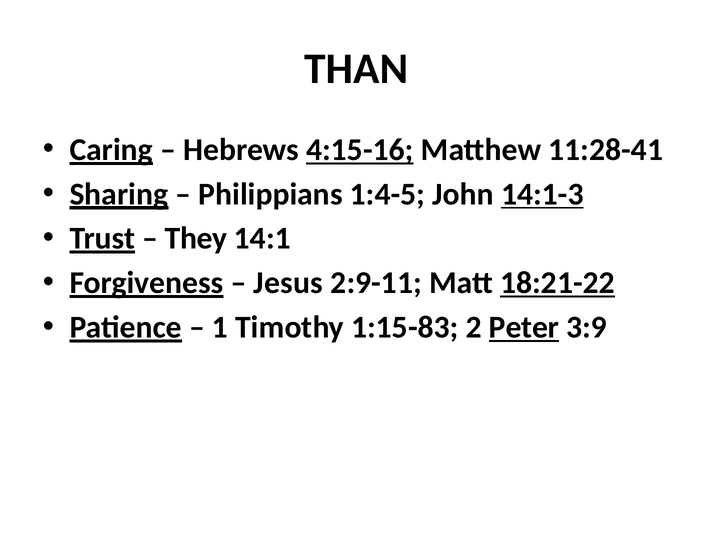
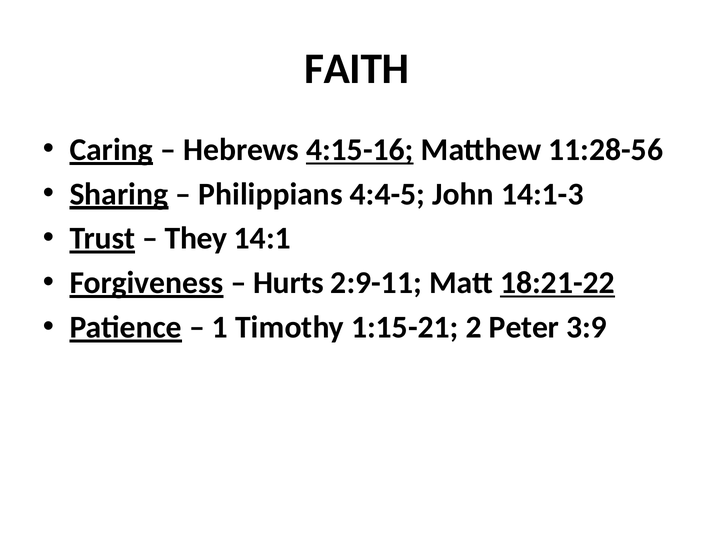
THAN: THAN -> FAITH
11:28-41: 11:28-41 -> 11:28-56
1:4-5: 1:4-5 -> 4:4-5
14:1-3 underline: present -> none
Jesus: Jesus -> Hurts
1:15-83: 1:15-83 -> 1:15-21
Peter underline: present -> none
